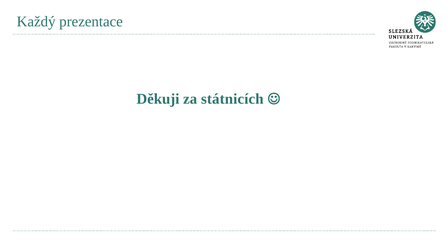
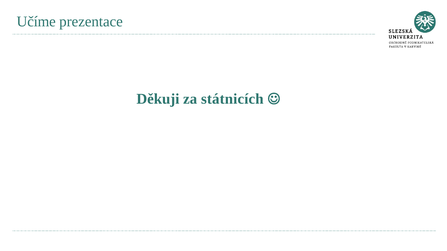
Každý: Každý -> Učíme
